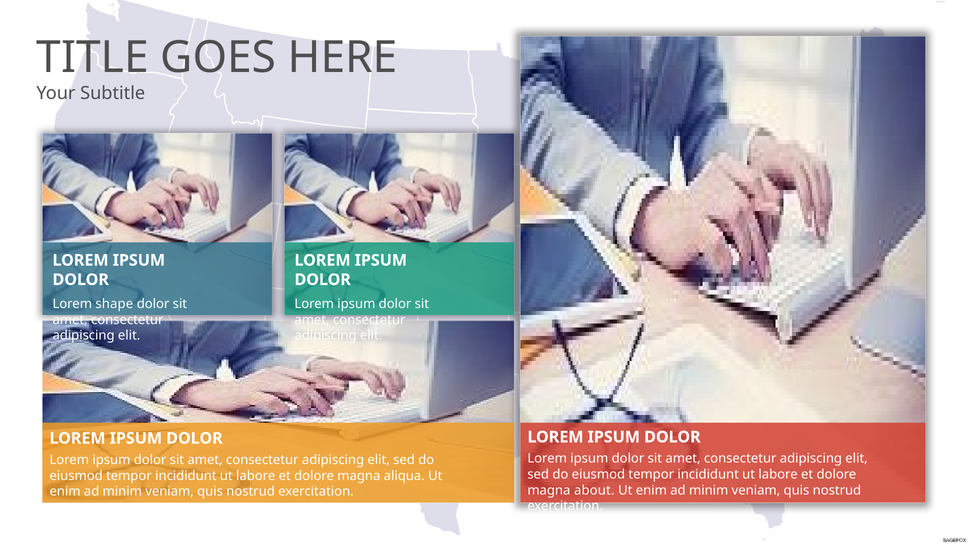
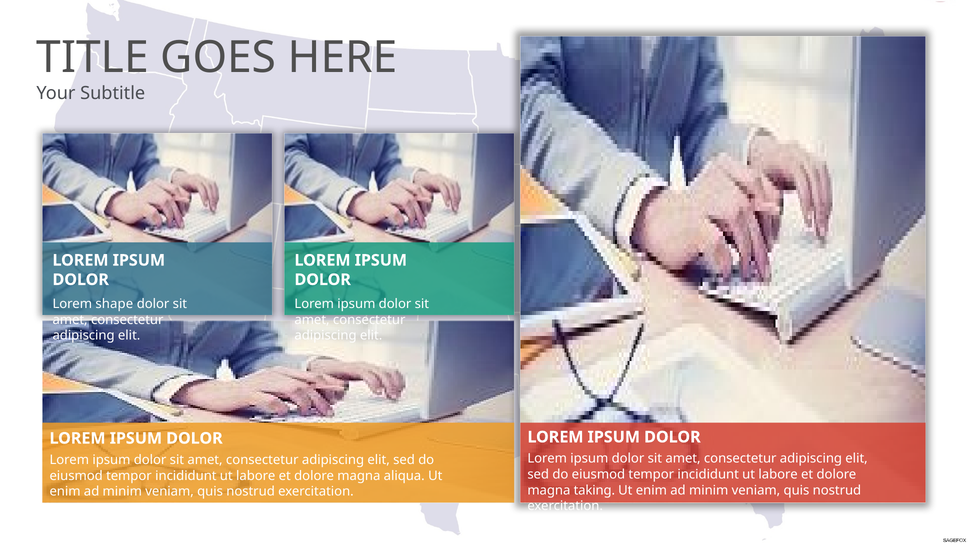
about: about -> taking
